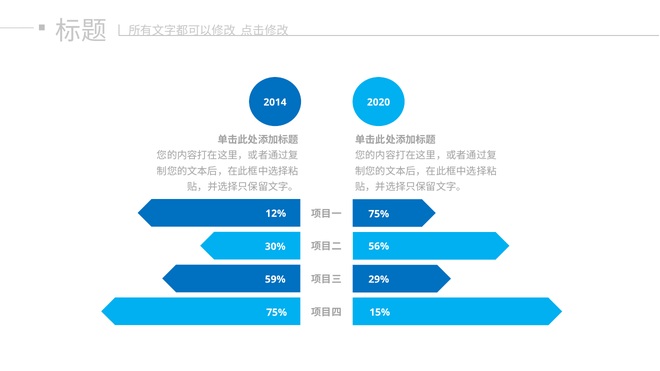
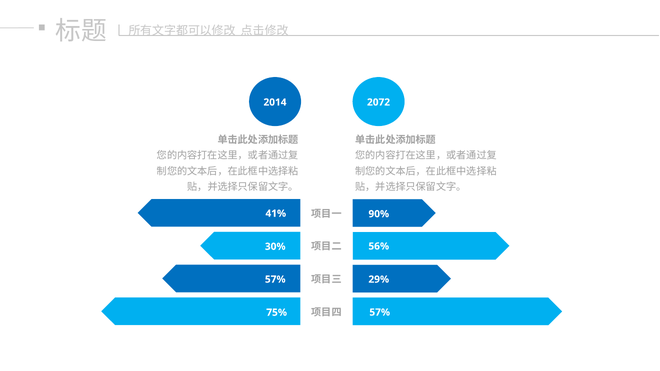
2020: 2020 -> 2072
12%: 12% -> 41%
75% at (379, 214): 75% -> 90%
59% at (275, 280): 59% -> 57%
15% at (380, 313): 15% -> 57%
